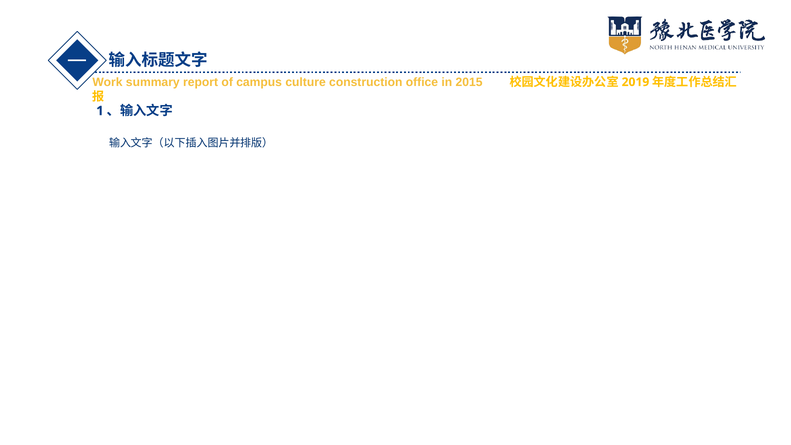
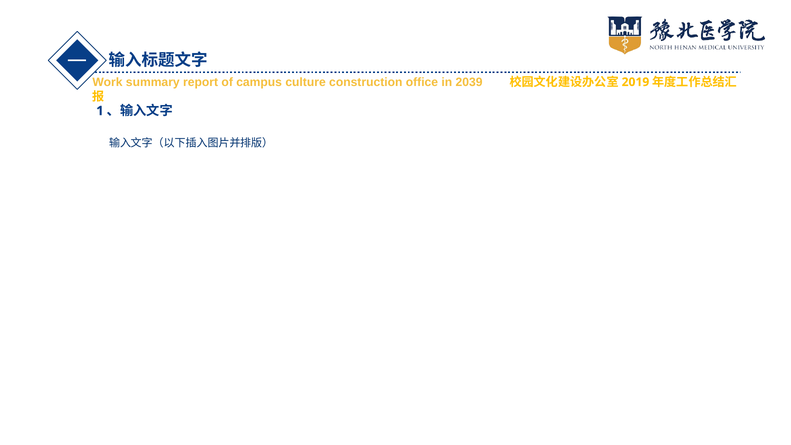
2015: 2015 -> 2039
